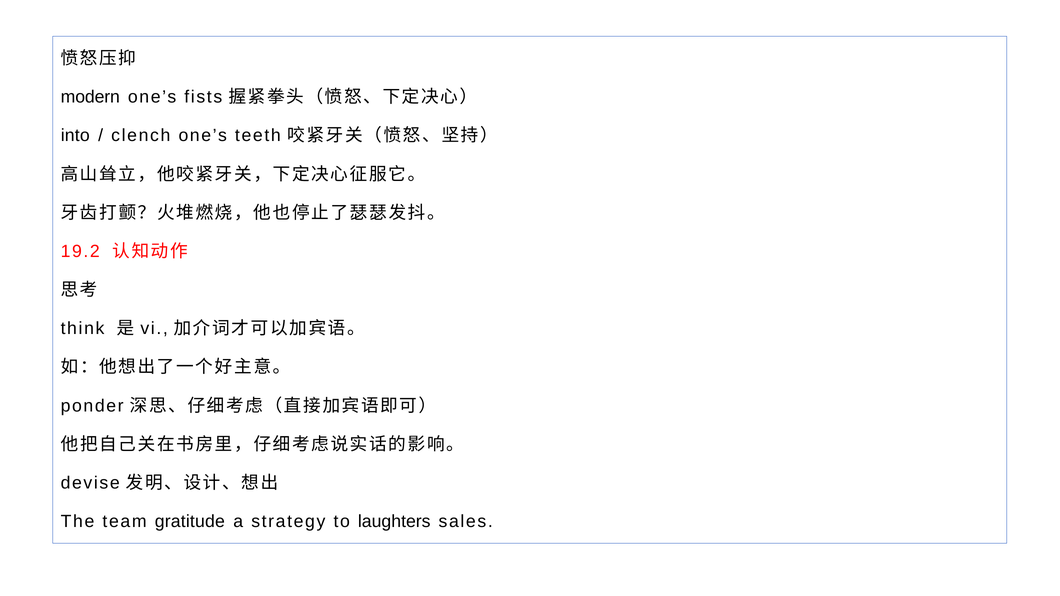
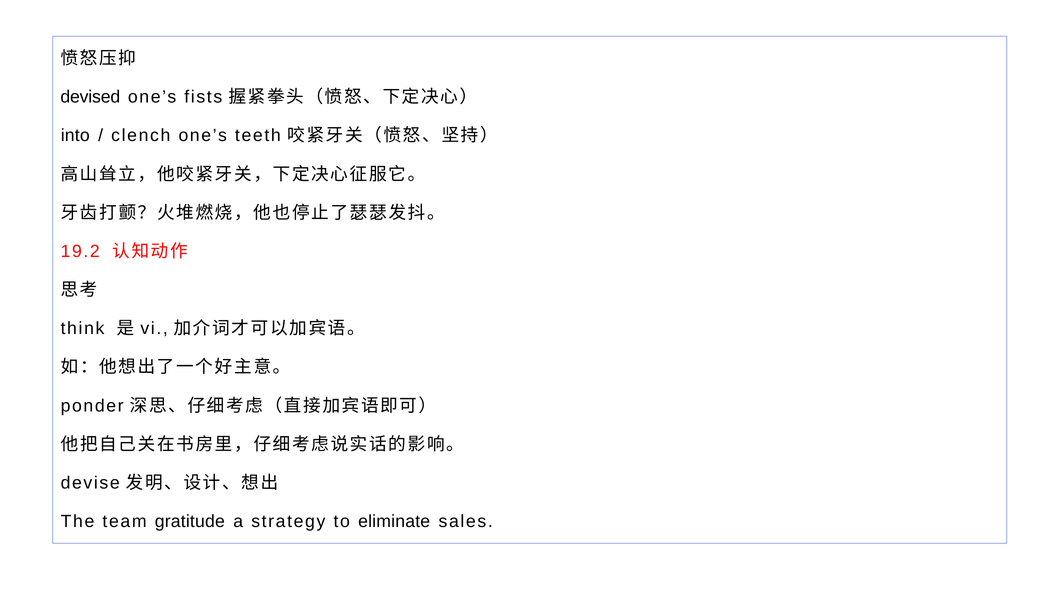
modern: modern -> devised
laughters: laughters -> eliminate
